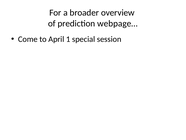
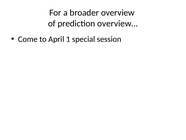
webpage…: webpage… -> overview…
